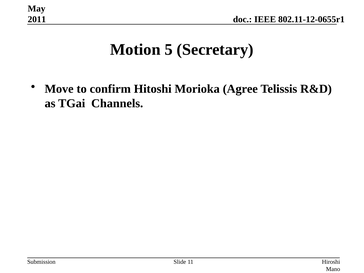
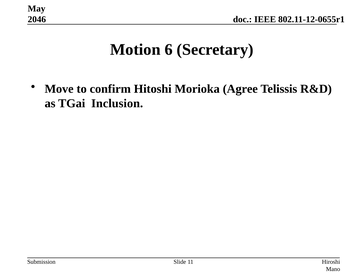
2011: 2011 -> 2046
5: 5 -> 6
Channels: Channels -> Inclusion
